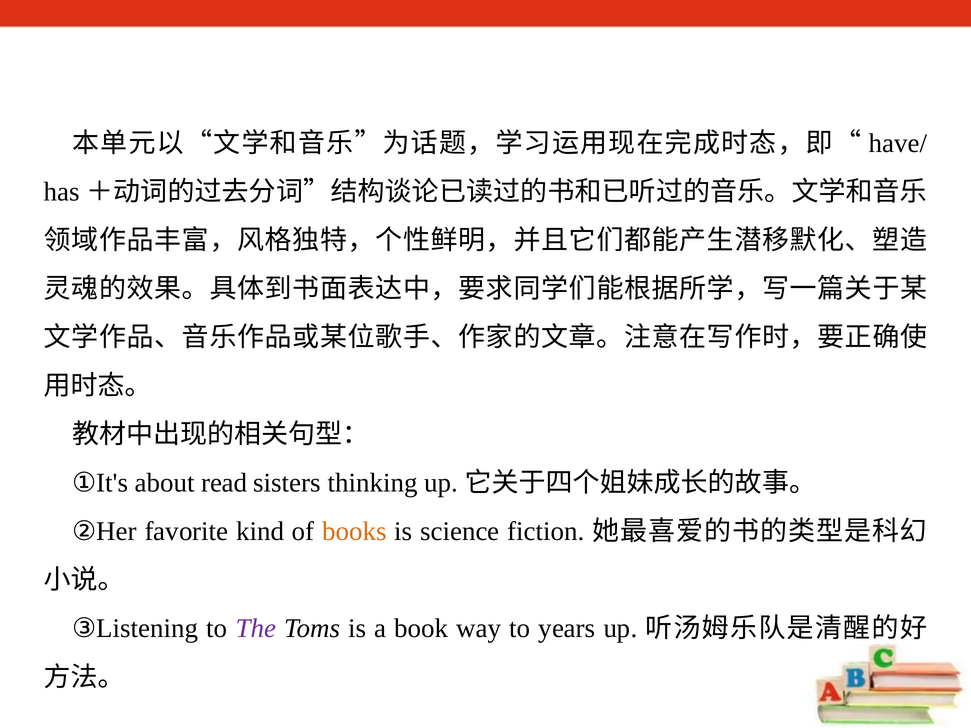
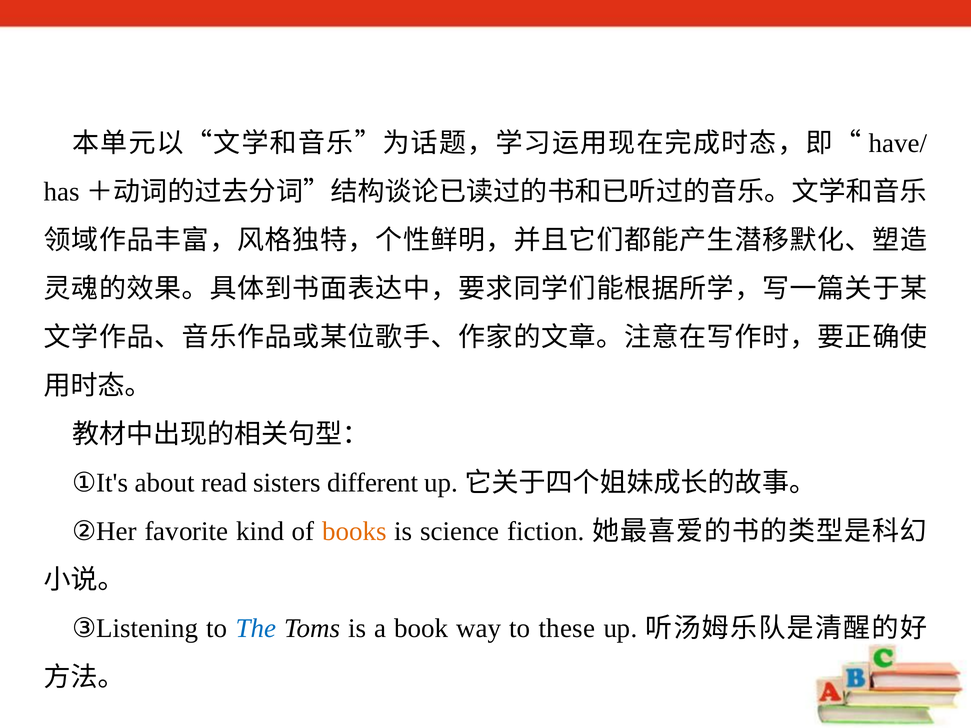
thinking: thinking -> different
The colour: purple -> blue
years: years -> these
